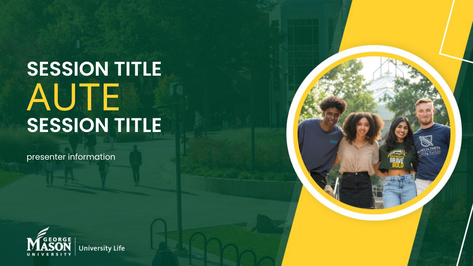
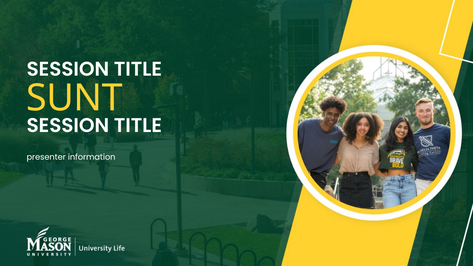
AUTE: AUTE -> SUNT
